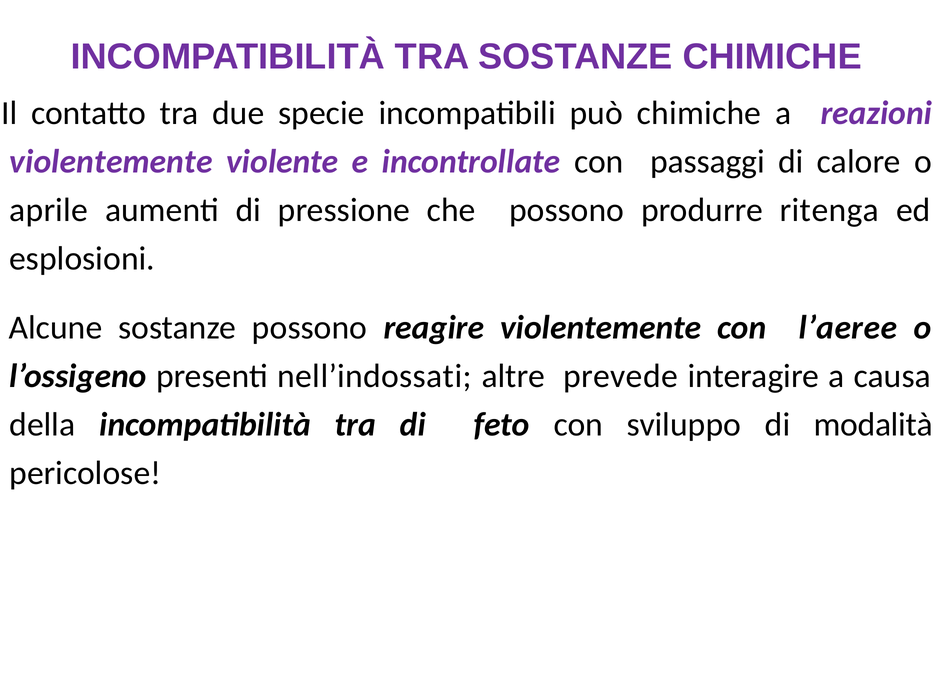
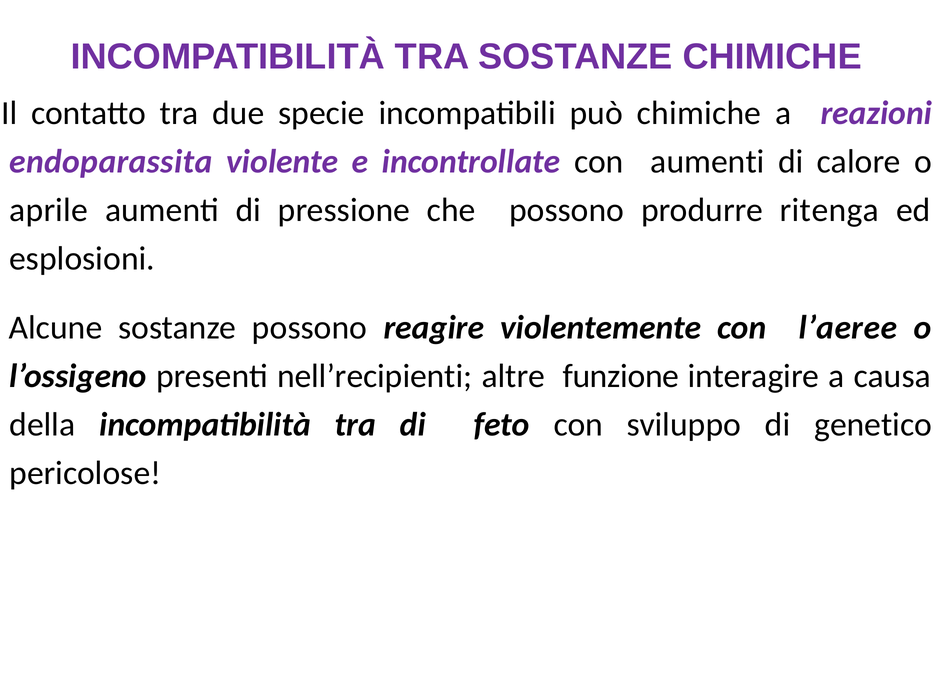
violentemente at (111, 162): violentemente -> endoparassita
con passaggi: passaggi -> aumenti
nell’indossati: nell’indossati -> nell’recipienti
prevede: prevede -> funzione
modalità: modalità -> genetico
